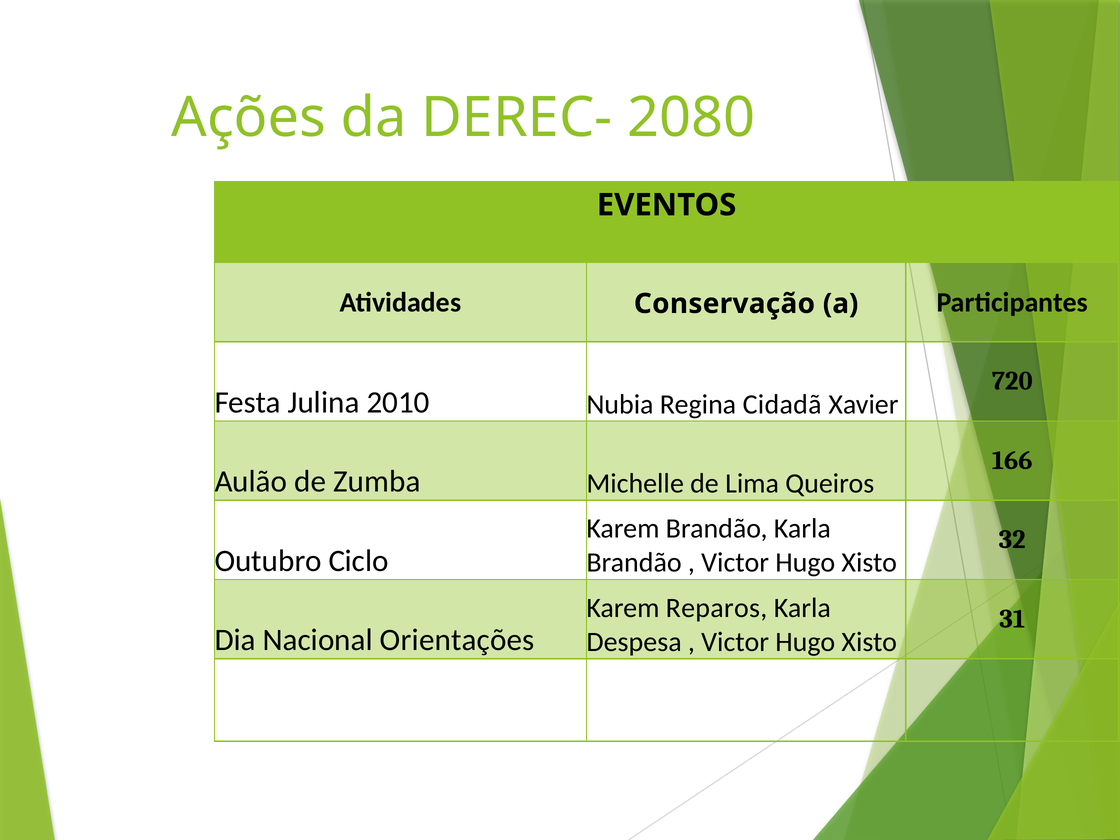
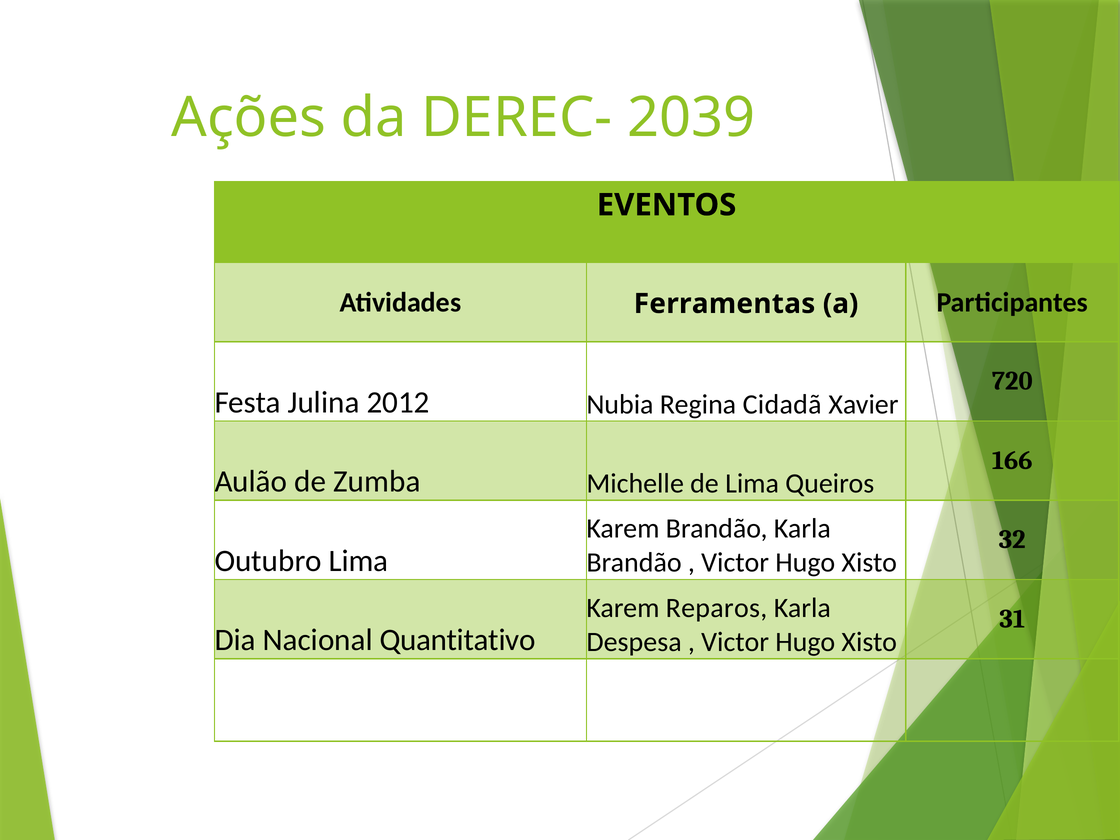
2080: 2080 -> 2039
Conservação: Conservação -> Ferramentas
2010: 2010 -> 2012
Outubro Ciclo: Ciclo -> Lima
Orientações: Orientações -> Quantitativo
